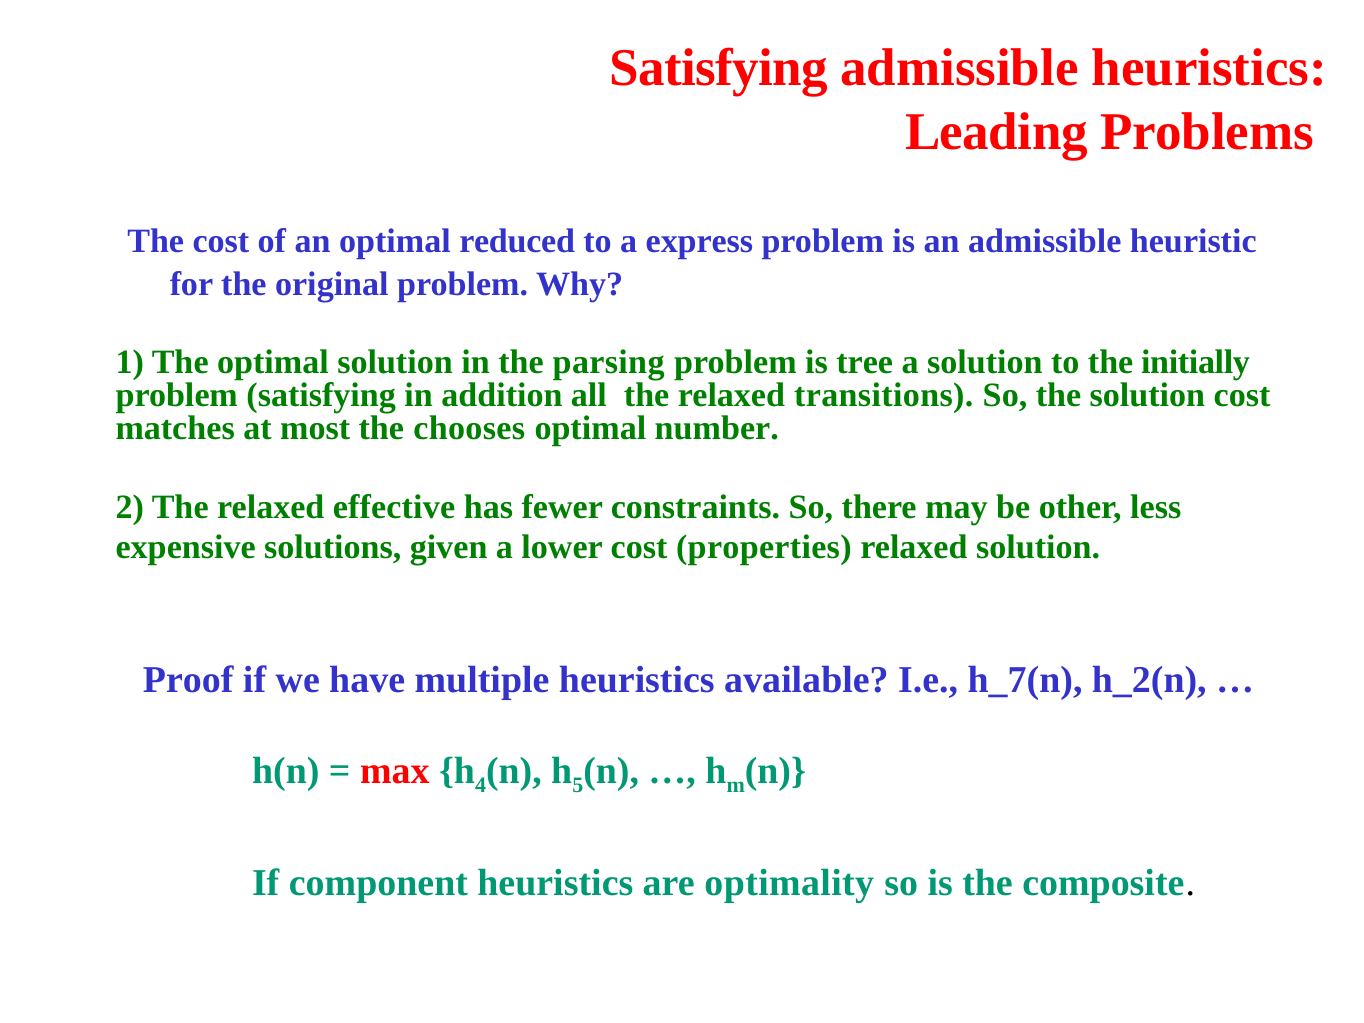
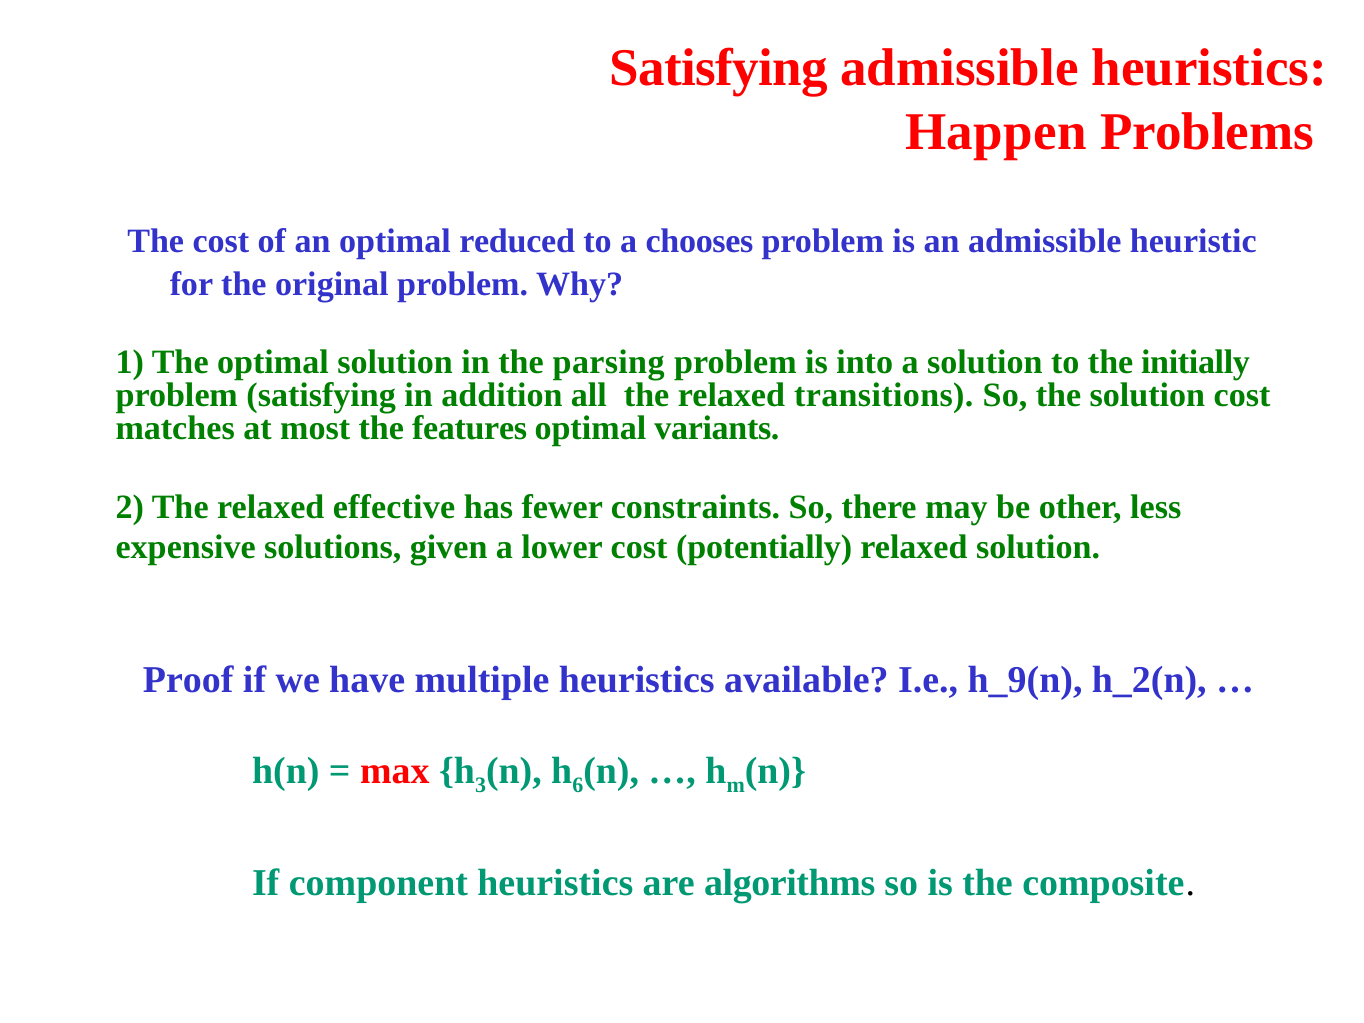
Leading: Leading -> Happen
express: express -> chooses
tree: tree -> into
chooses: chooses -> features
number: number -> variants
properties: properties -> potentially
h_7(n: h_7(n -> h_9(n
4: 4 -> 3
5: 5 -> 6
optimality: optimality -> algorithms
